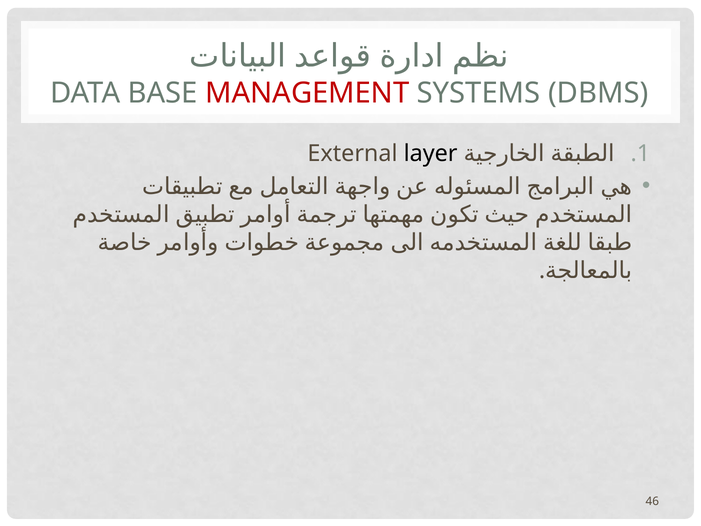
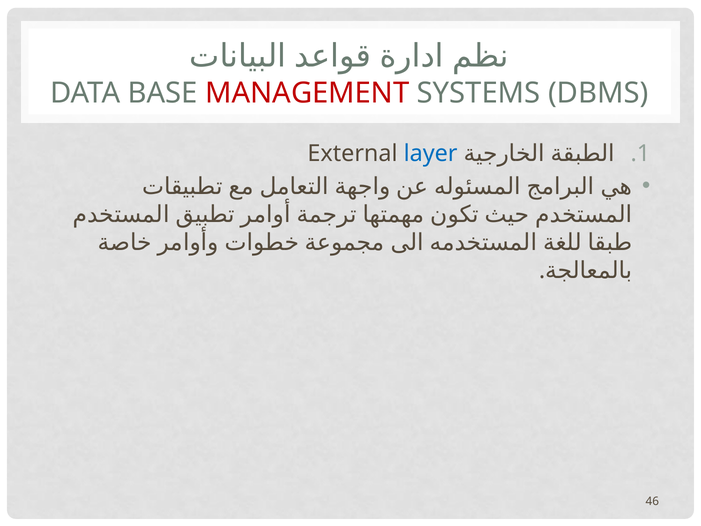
layer colour: black -> blue
